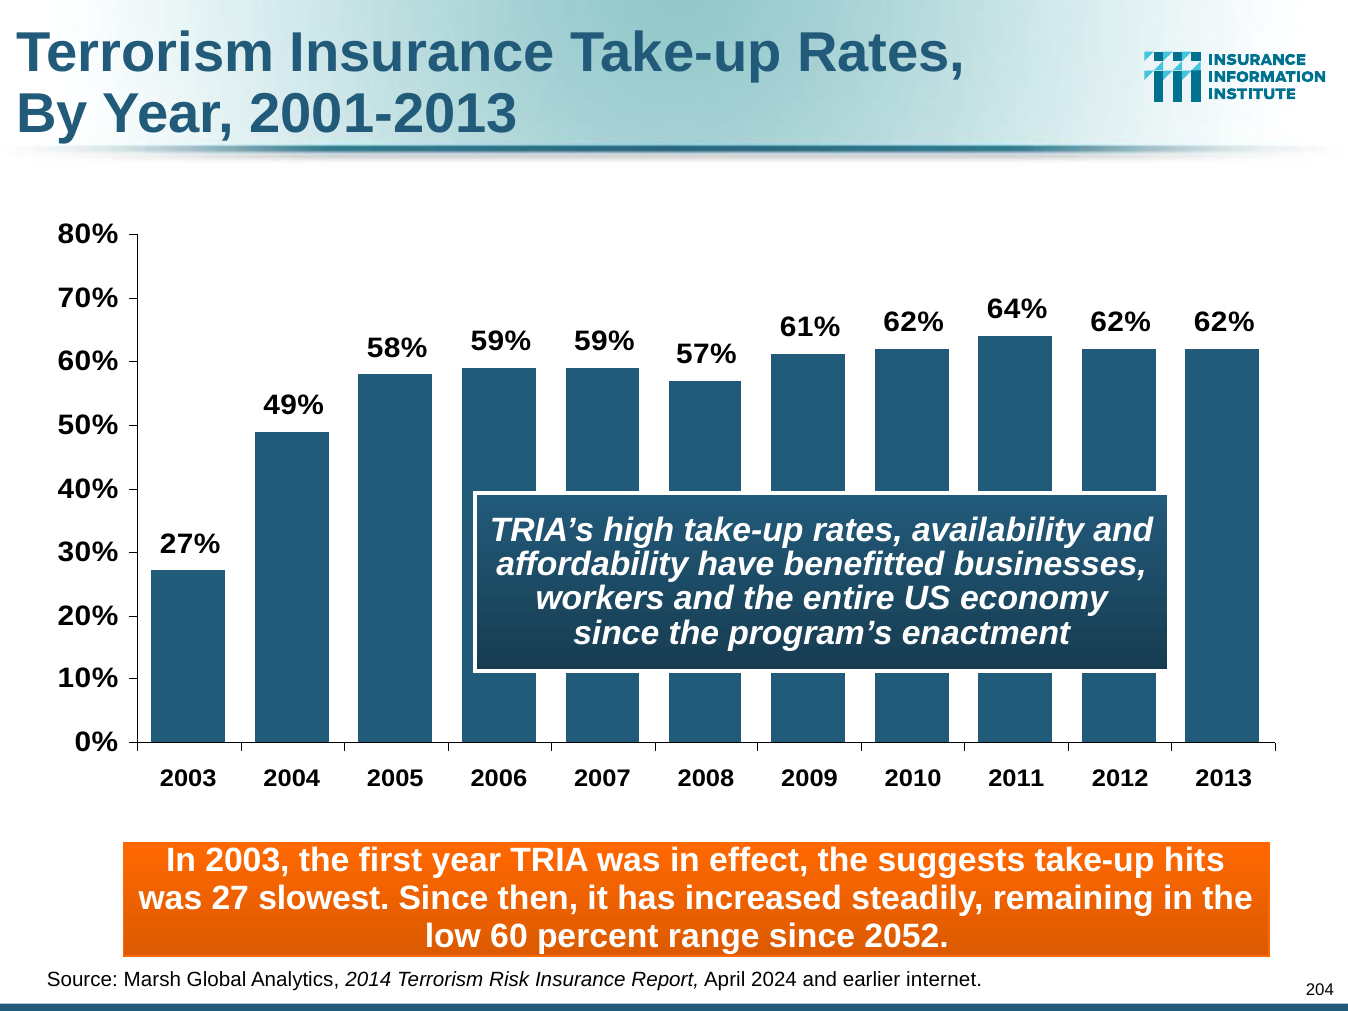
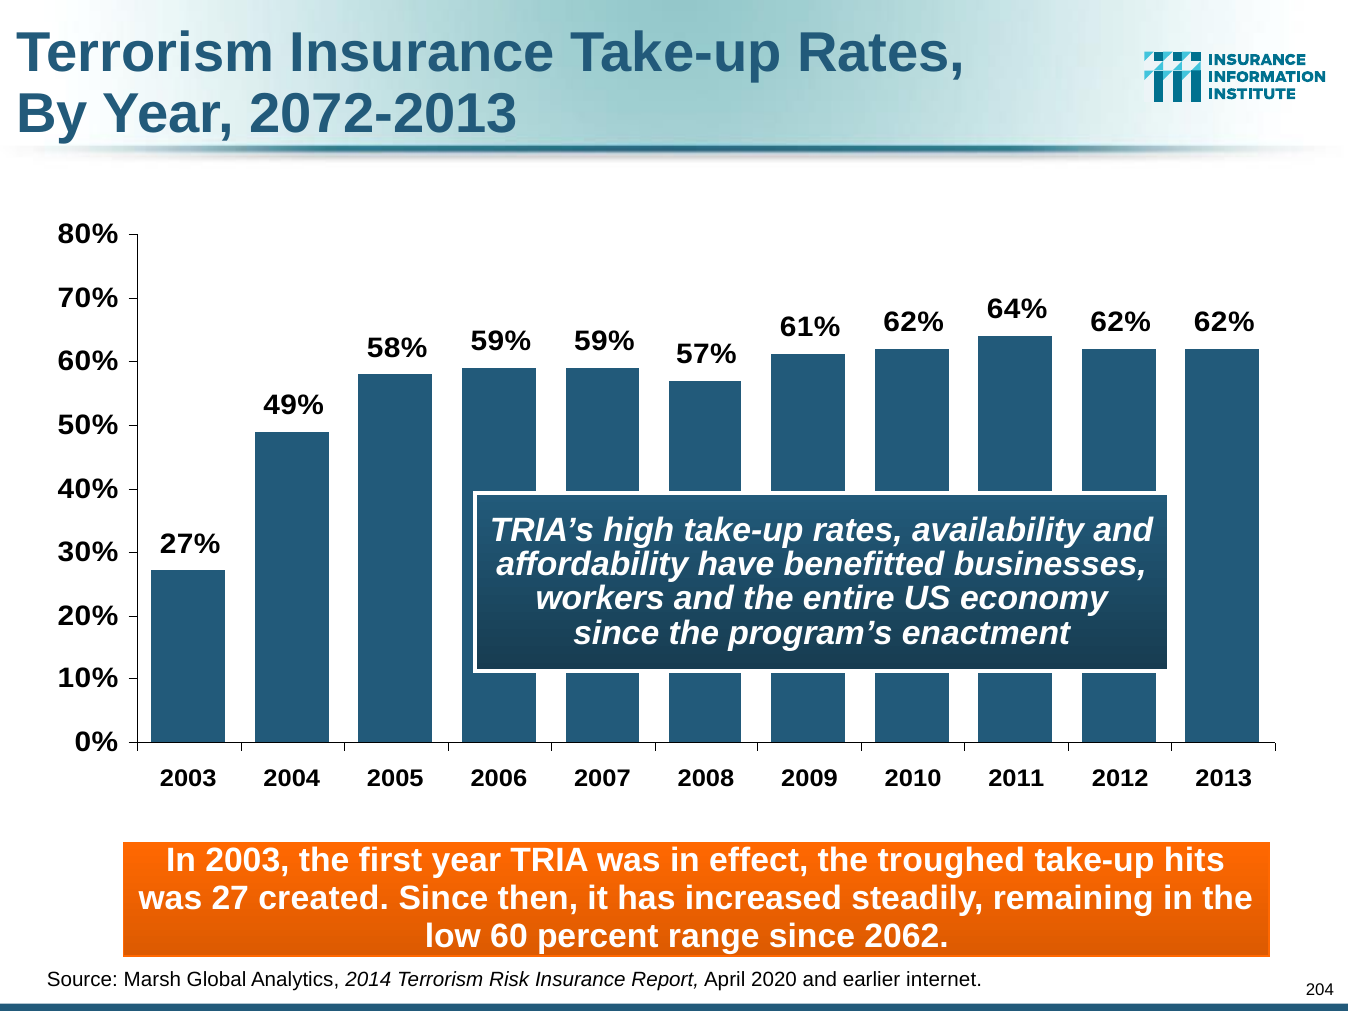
2001-2013: 2001-2013 -> 2072-2013
suggests: suggests -> troughed
slowest: slowest -> created
2052: 2052 -> 2062
2024: 2024 -> 2020
